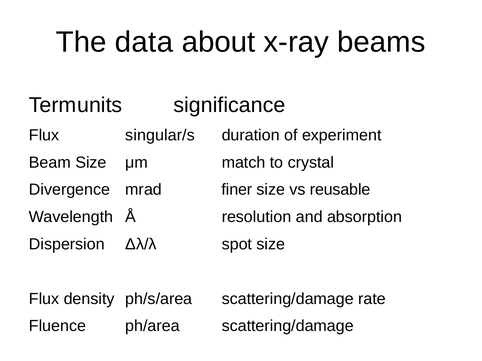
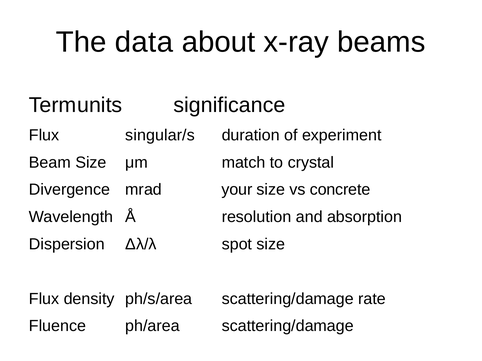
finer: finer -> your
reusable: reusable -> concrete
